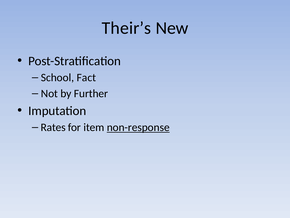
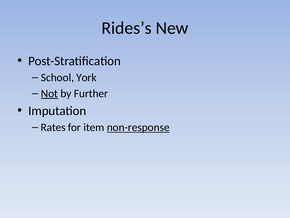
Their’s: Their’s -> Rides’s
Fact: Fact -> York
Not underline: none -> present
